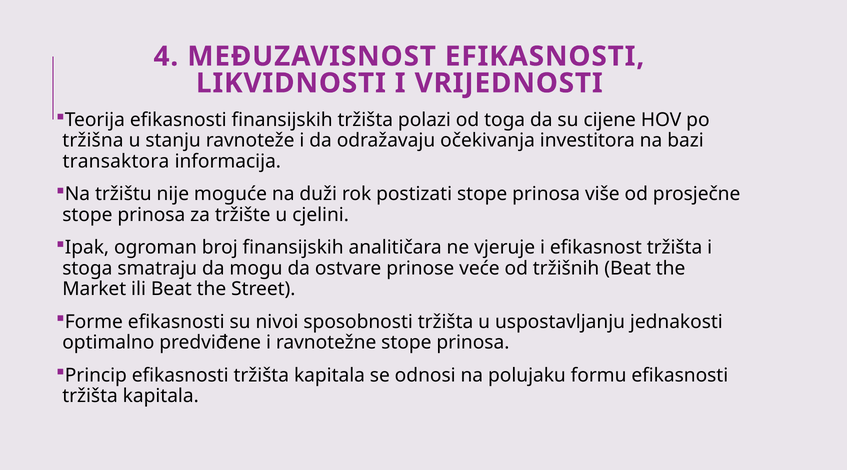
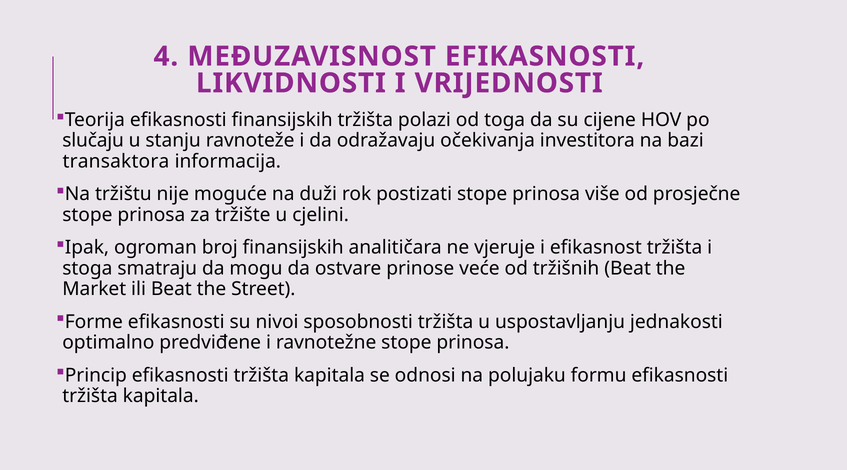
tržišna: tržišna -> slučaju
